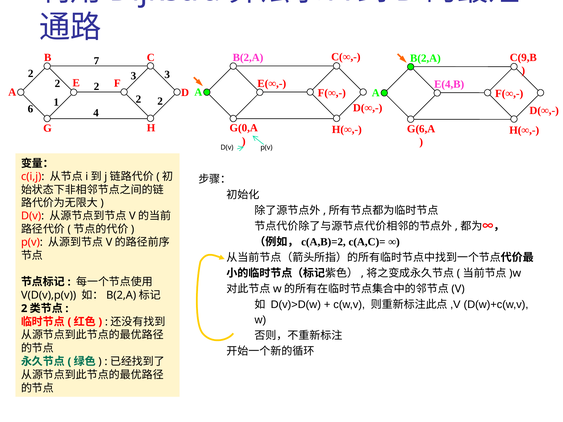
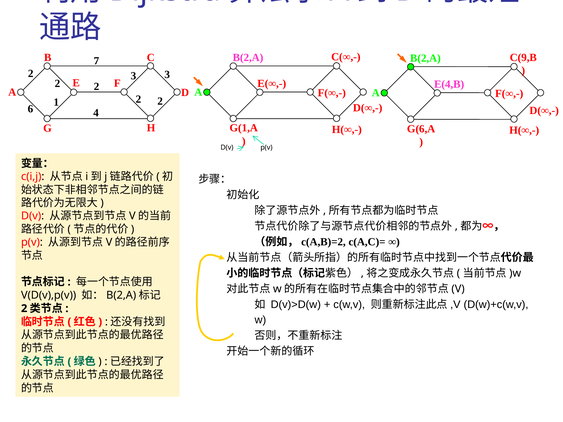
G(0,A: G(0,A -> G(1,A
